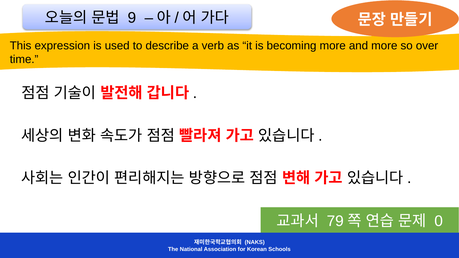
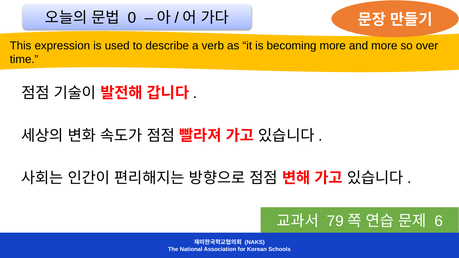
9: 9 -> 0
0: 0 -> 6
